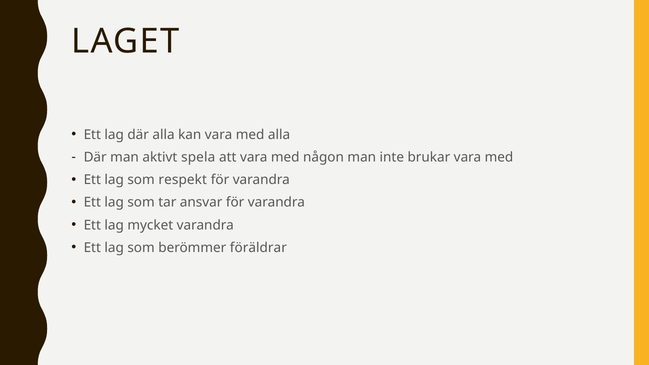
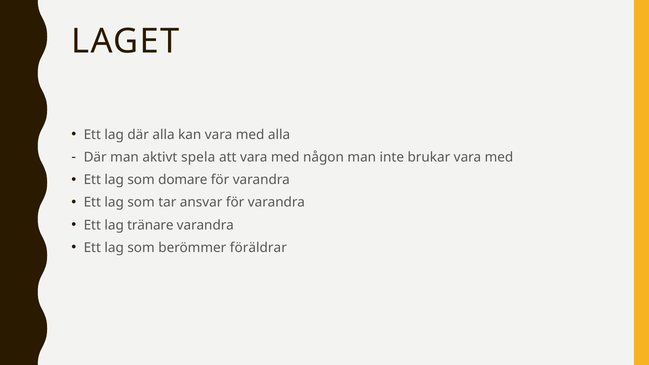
respekt: respekt -> domare
mycket: mycket -> tränare
